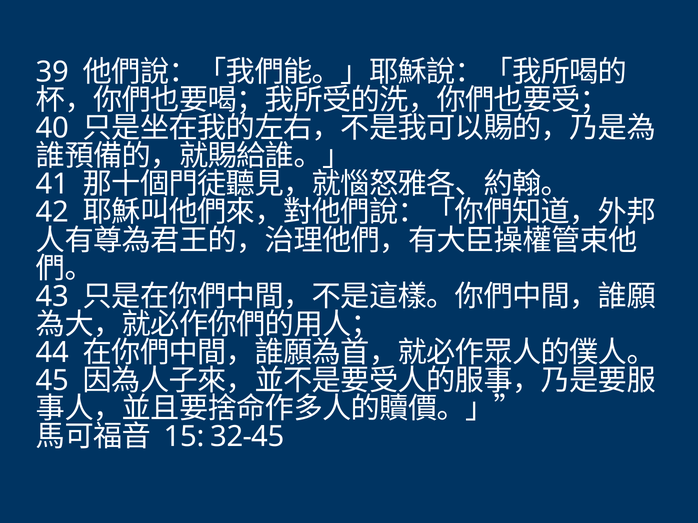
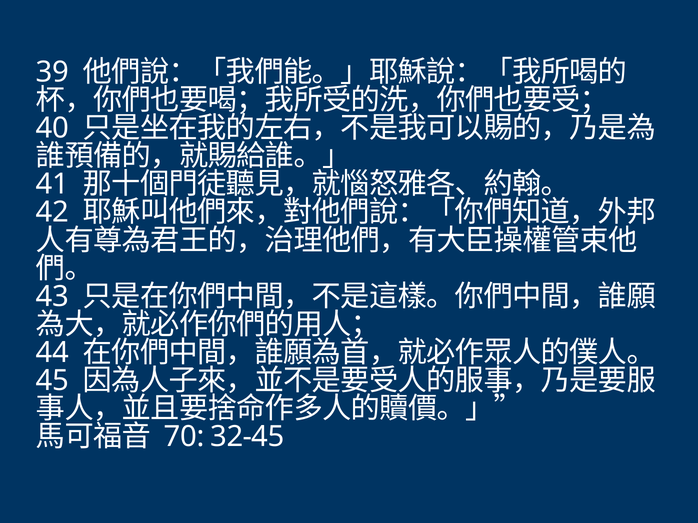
15: 15 -> 70
